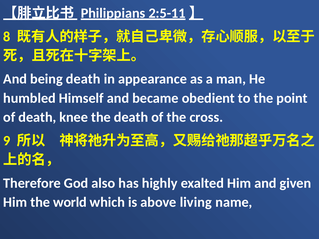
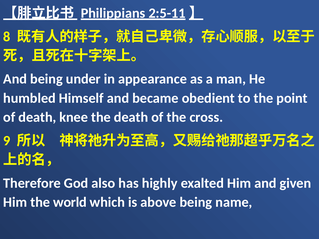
being death: death -> under
above living: living -> being
